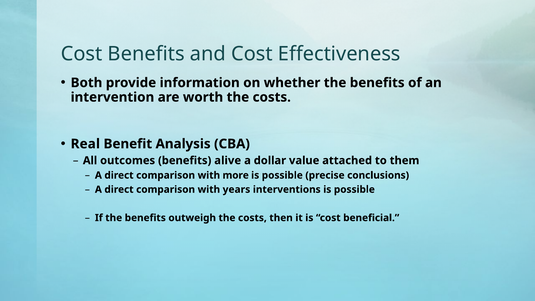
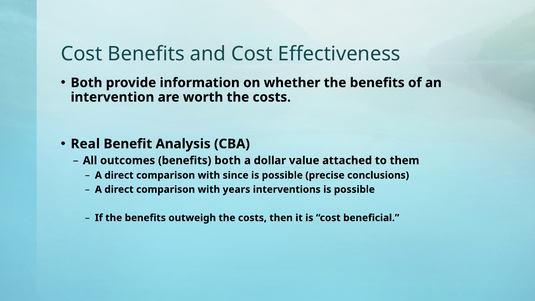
benefits alive: alive -> both
more: more -> since
